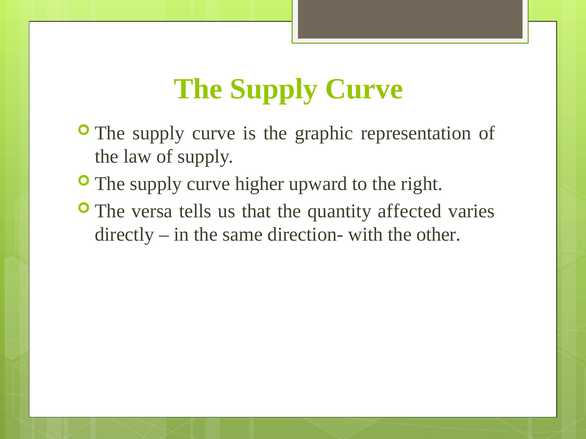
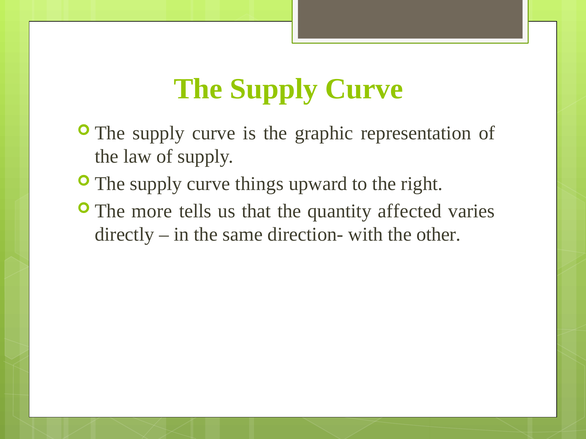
higher: higher -> things
versa: versa -> more
